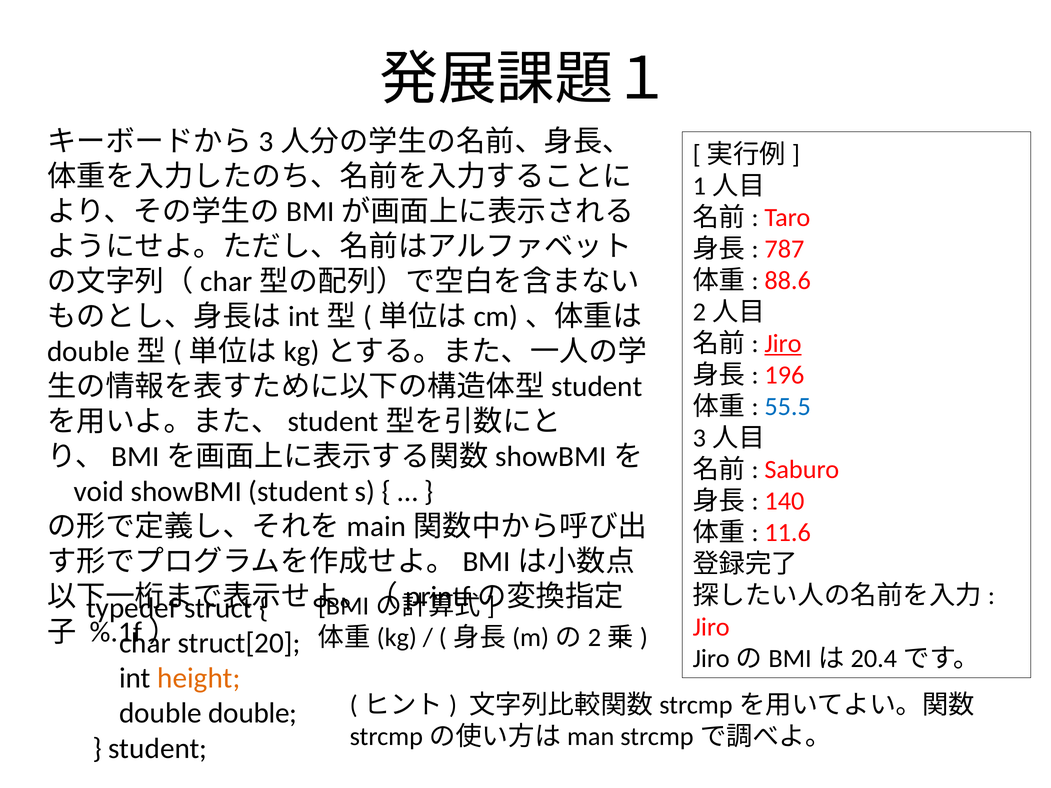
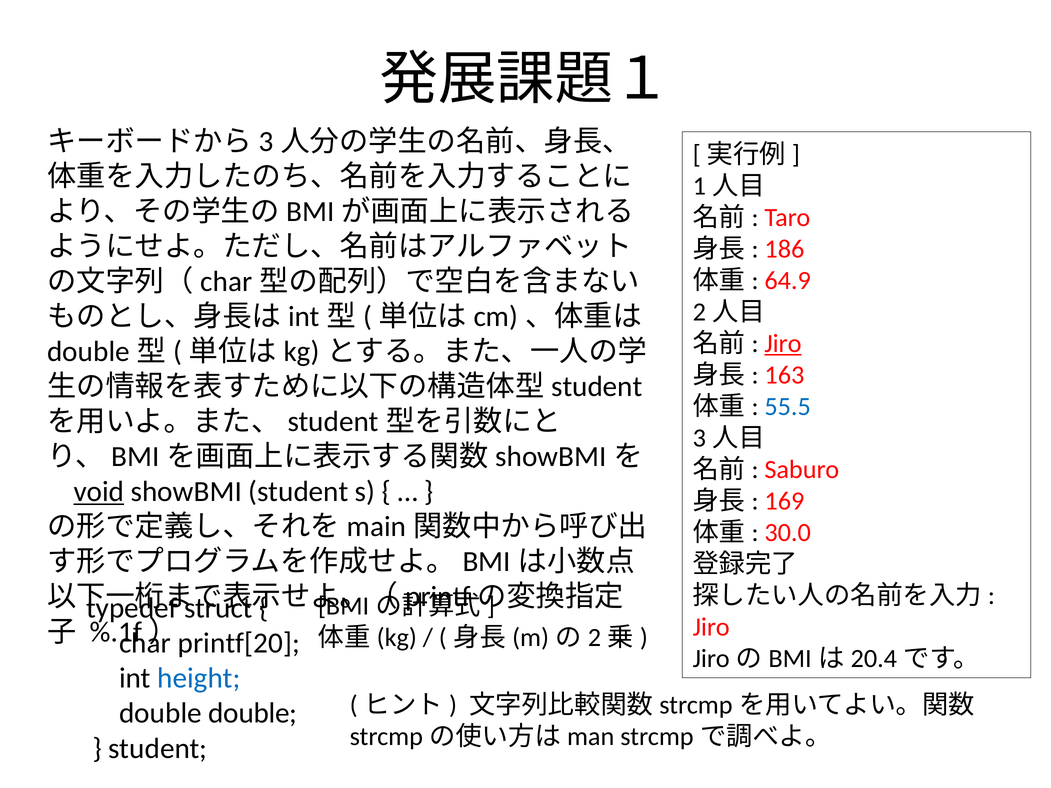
787: 787 -> 186
88.6: 88.6 -> 64.9
196: 196 -> 163
void underline: none -> present
140: 140 -> 169
11.6: 11.6 -> 30.0
struct[20: struct[20 -> printf[20
height colour: orange -> blue
